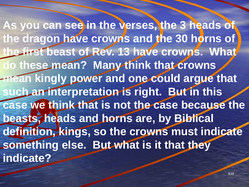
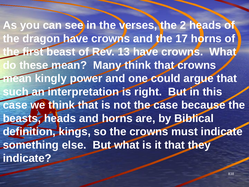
3: 3 -> 2
30: 30 -> 17
